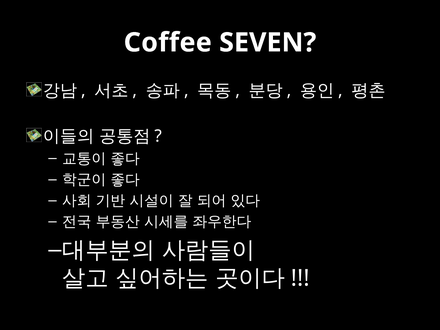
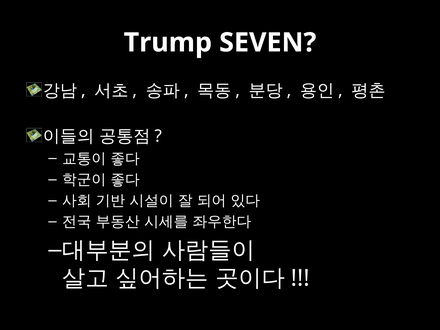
Coffee: Coffee -> Trump
